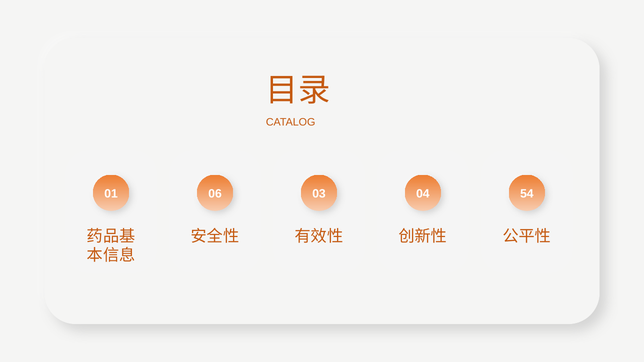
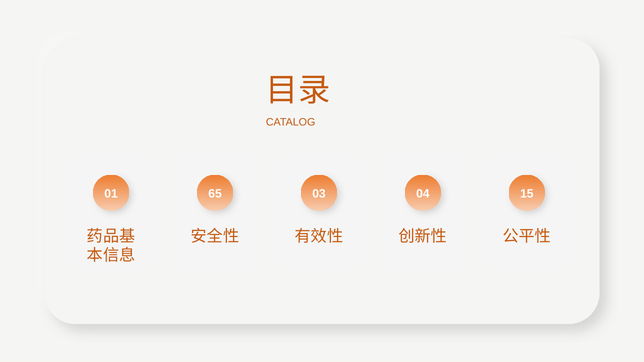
06: 06 -> 65
54: 54 -> 15
